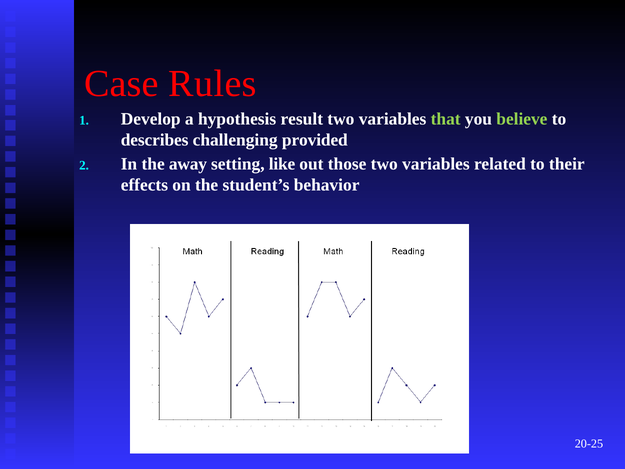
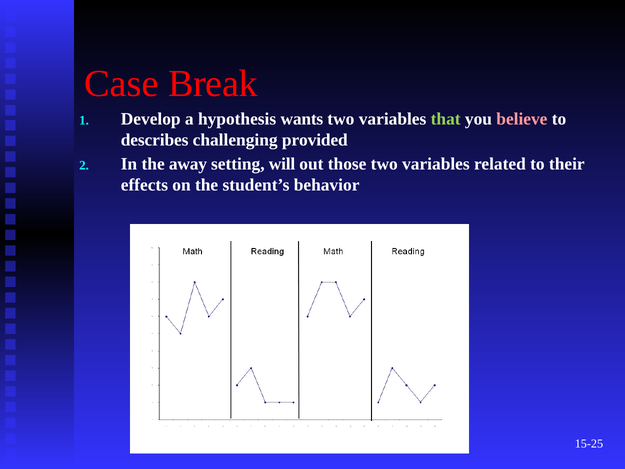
Rules: Rules -> Break
result: result -> wants
believe colour: light green -> pink
like: like -> will
20-25: 20-25 -> 15-25
